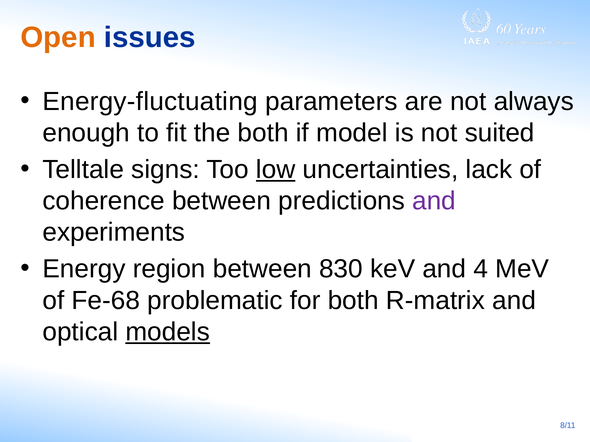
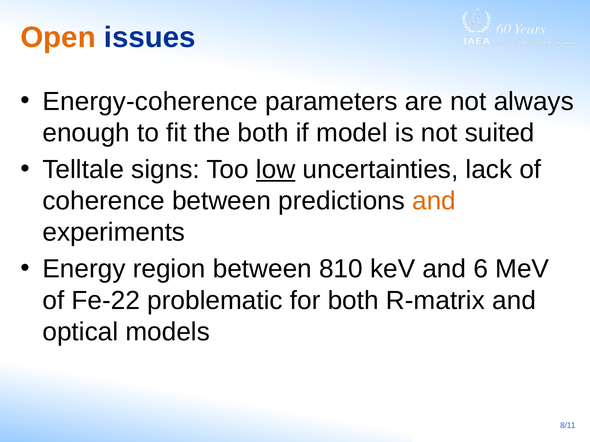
Energy-fluctuating: Energy-fluctuating -> Energy-coherence
and at (434, 201) colour: purple -> orange
830: 830 -> 810
4: 4 -> 6
Fe-68: Fe-68 -> Fe-22
models underline: present -> none
